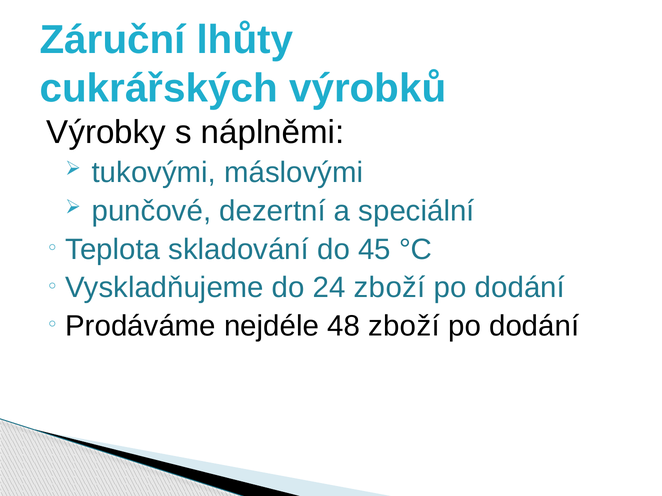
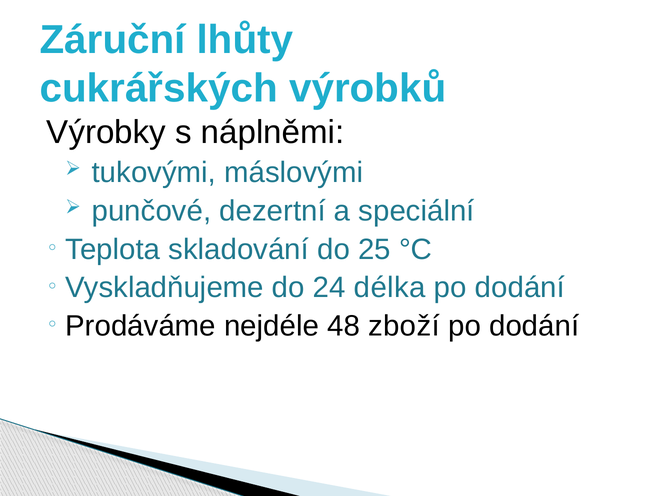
45: 45 -> 25
24 zboží: zboží -> délka
